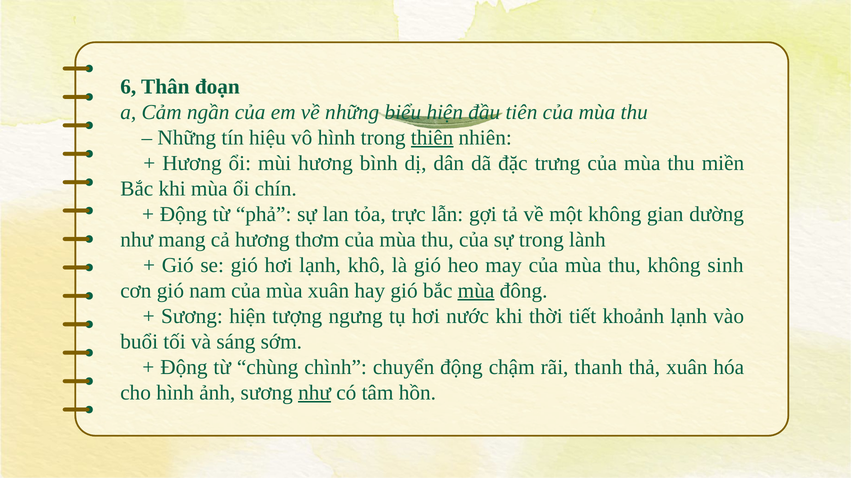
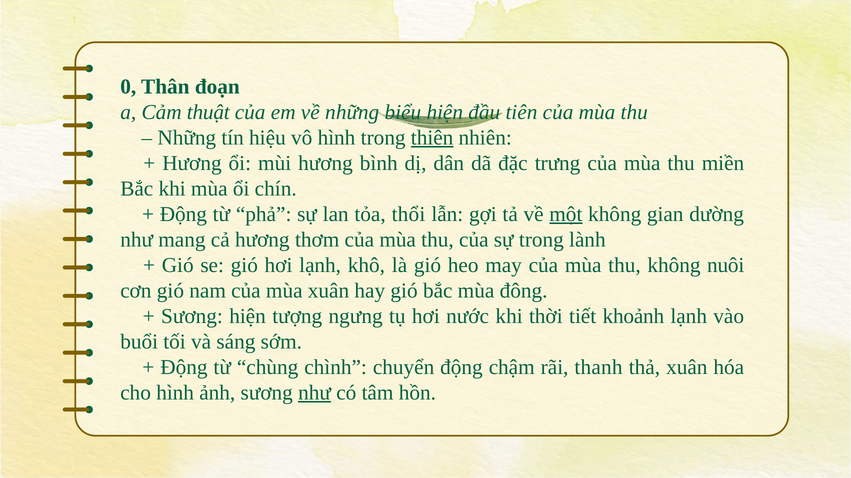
6: 6 -> 0
ngần: ngần -> thuật
trực: trực -> thổi
một underline: none -> present
sinh: sinh -> nuôi
mùa at (476, 291) underline: present -> none
